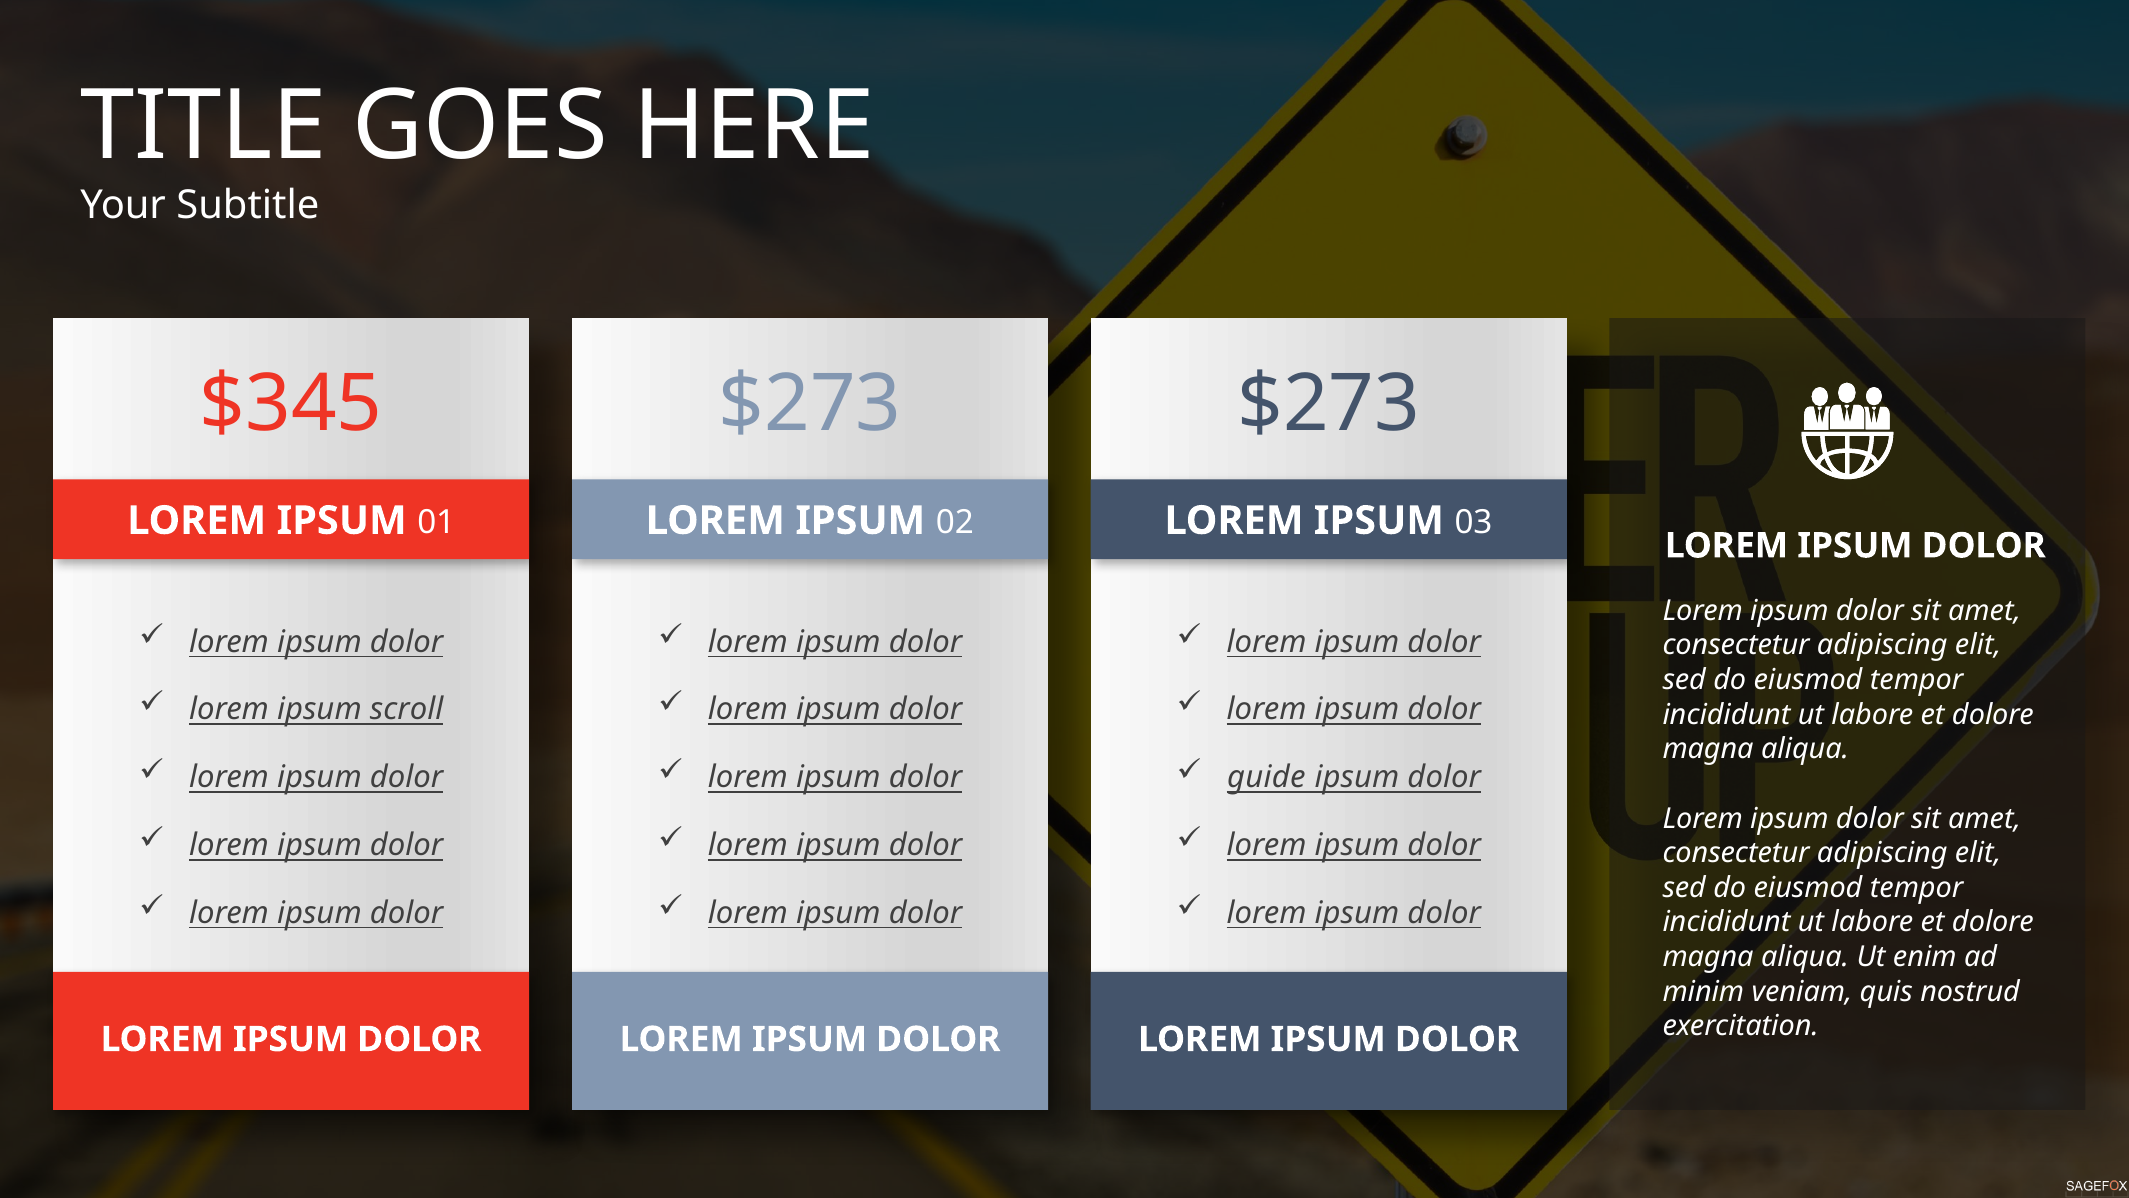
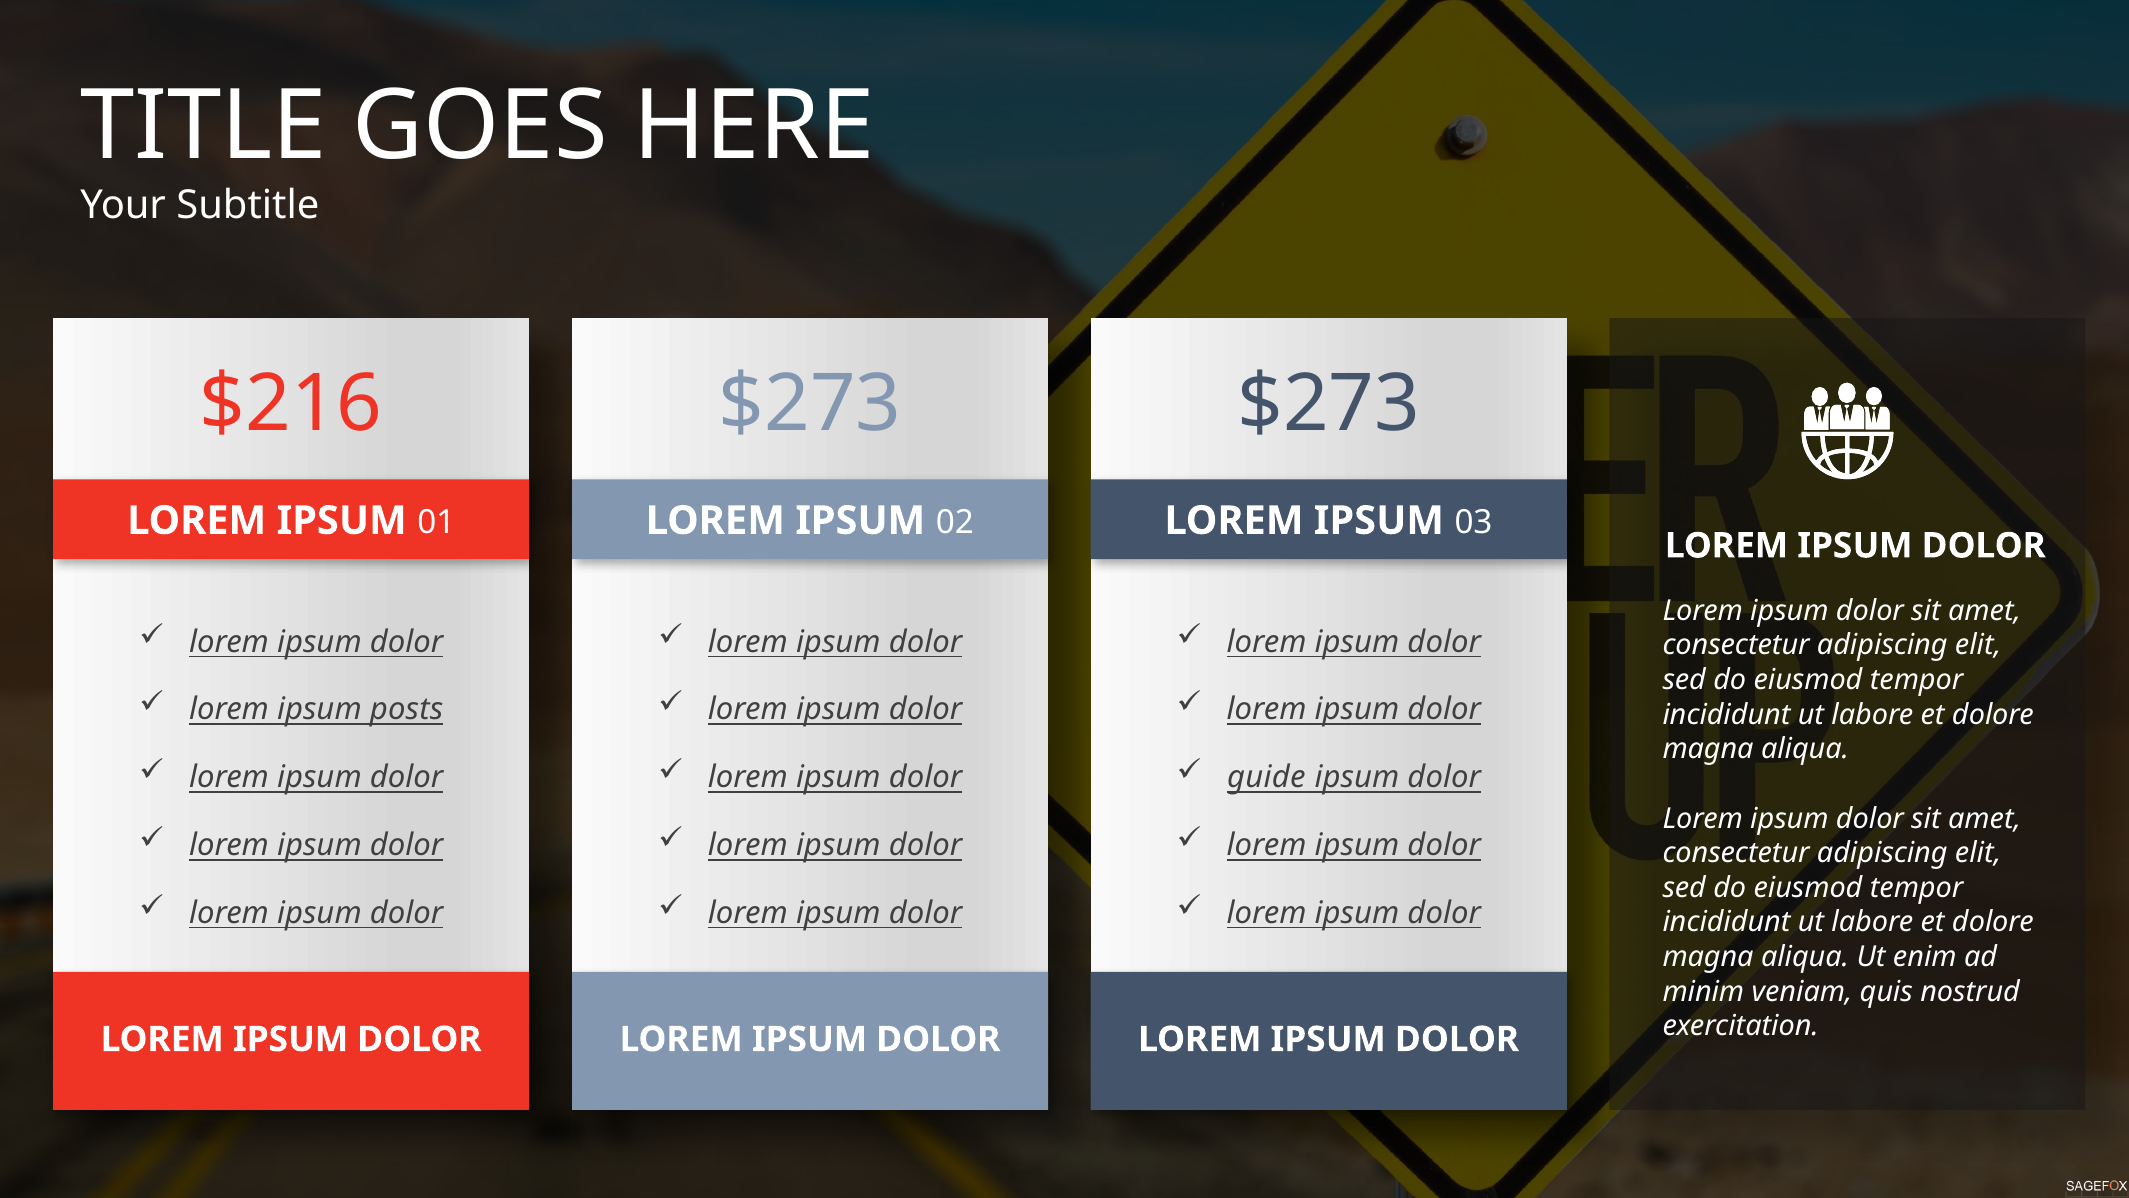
$345: $345 -> $216
scroll: scroll -> posts
